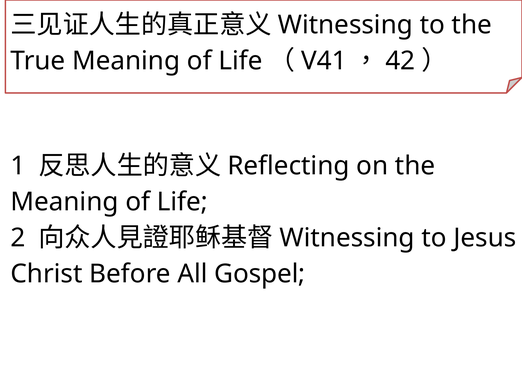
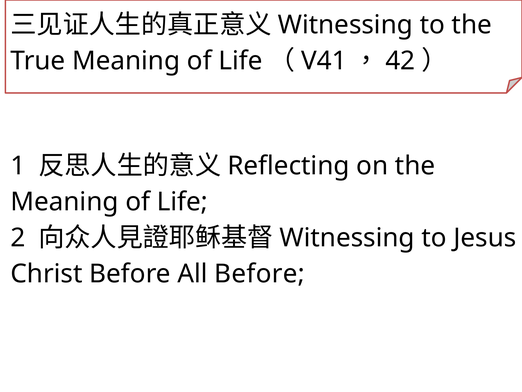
All Gospel: Gospel -> Before
